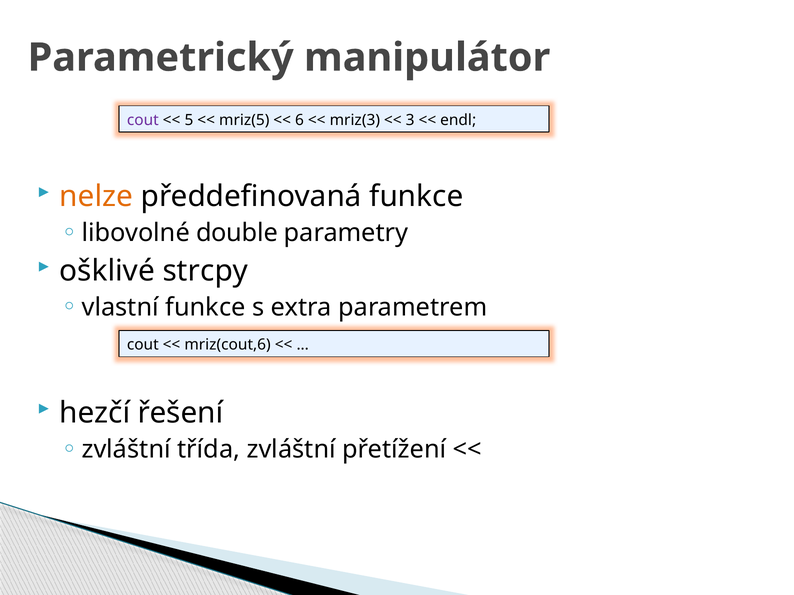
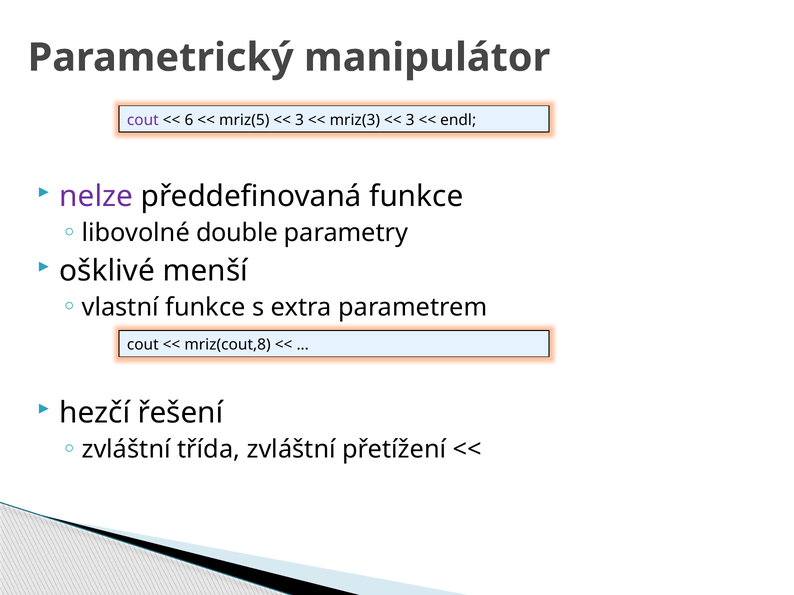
5: 5 -> 6
6 at (299, 120): 6 -> 3
nelze colour: orange -> purple
strcpy: strcpy -> menší
mriz(cout,6: mriz(cout,6 -> mriz(cout,8
